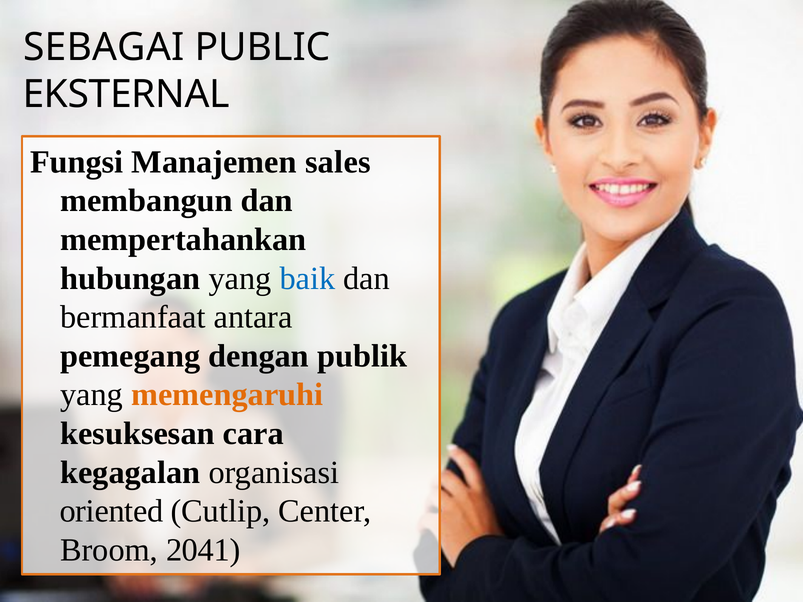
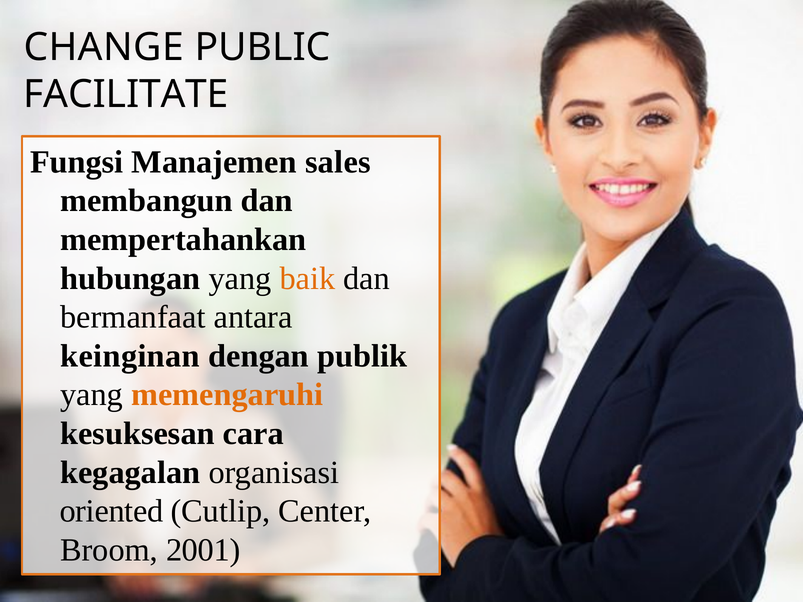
SEBAGAI: SEBAGAI -> CHANGE
EKSTERNAL: EKSTERNAL -> FACILITATE
baik colour: blue -> orange
pemegang: pemegang -> keinginan
2041: 2041 -> 2001
